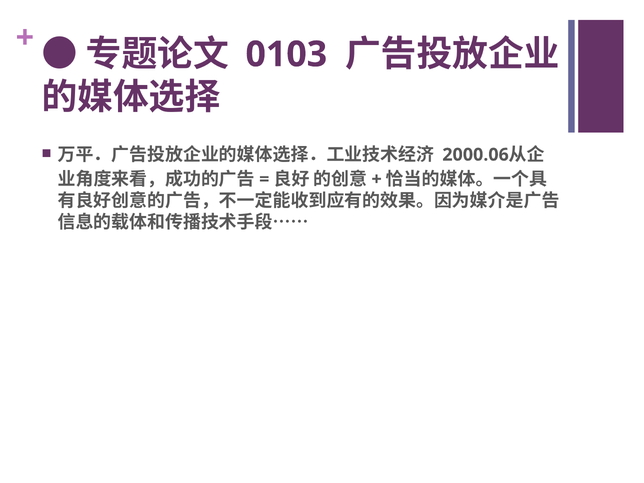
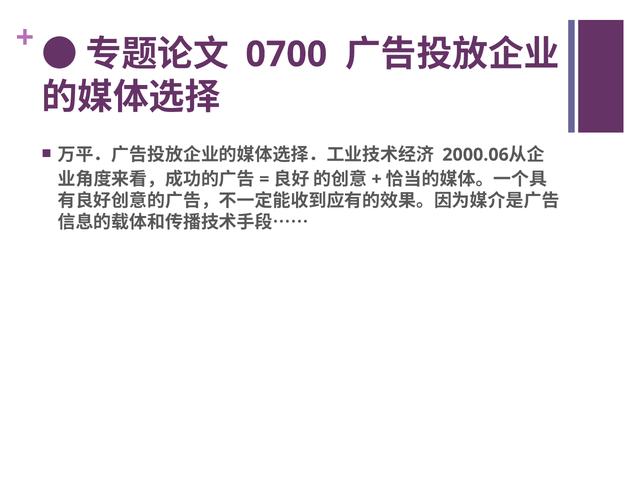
0103: 0103 -> 0700
